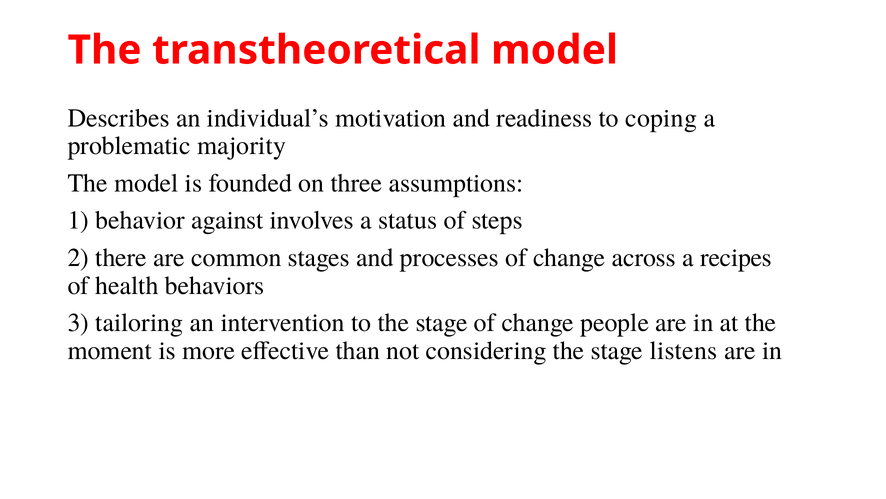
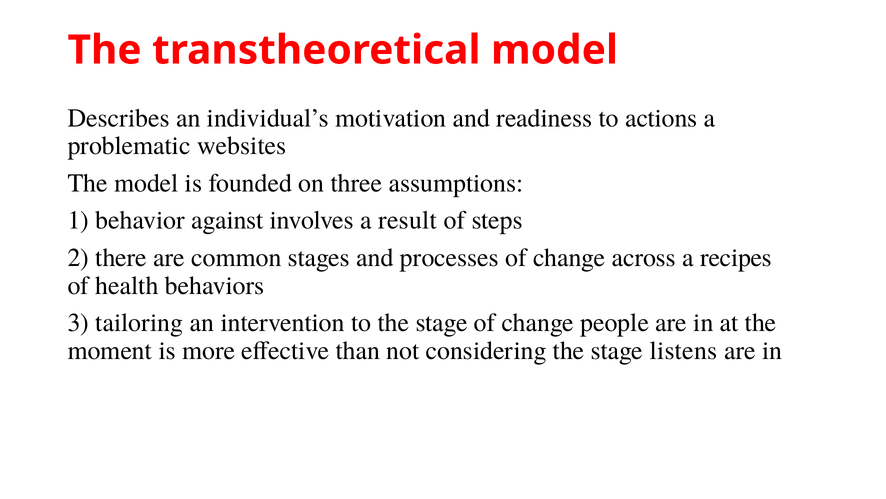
coping: coping -> actions
majority: majority -> websites
status: status -> result
